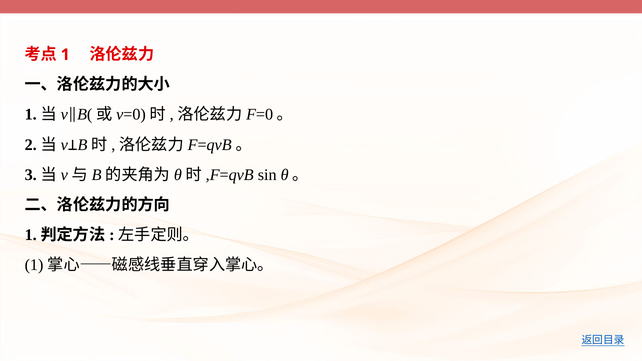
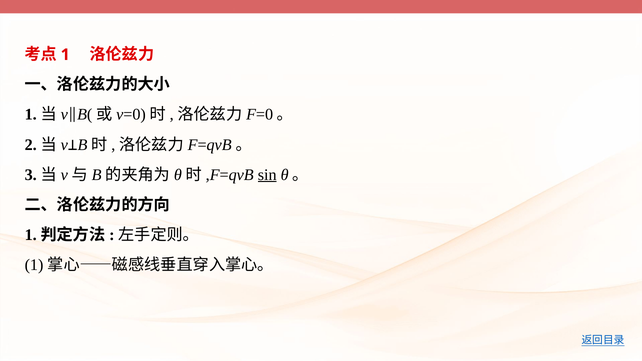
sin underline: none -> present
